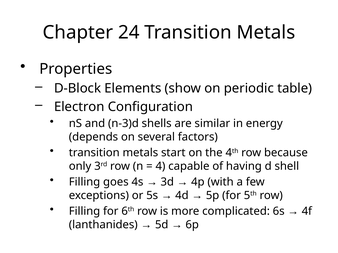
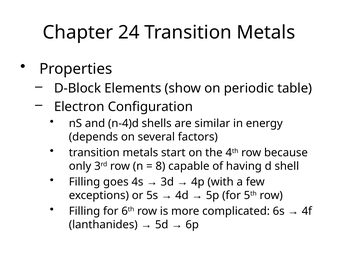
n-3)d: n-3)d -> n-4)d
4: 4 -> 8
